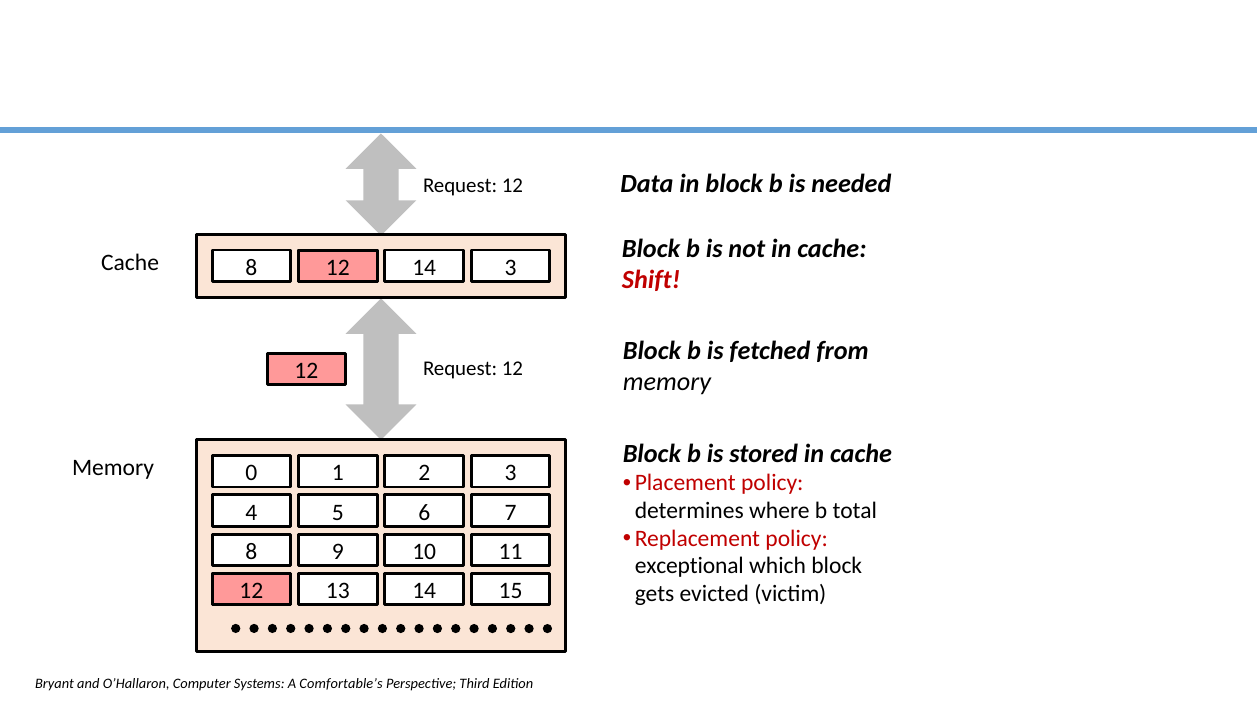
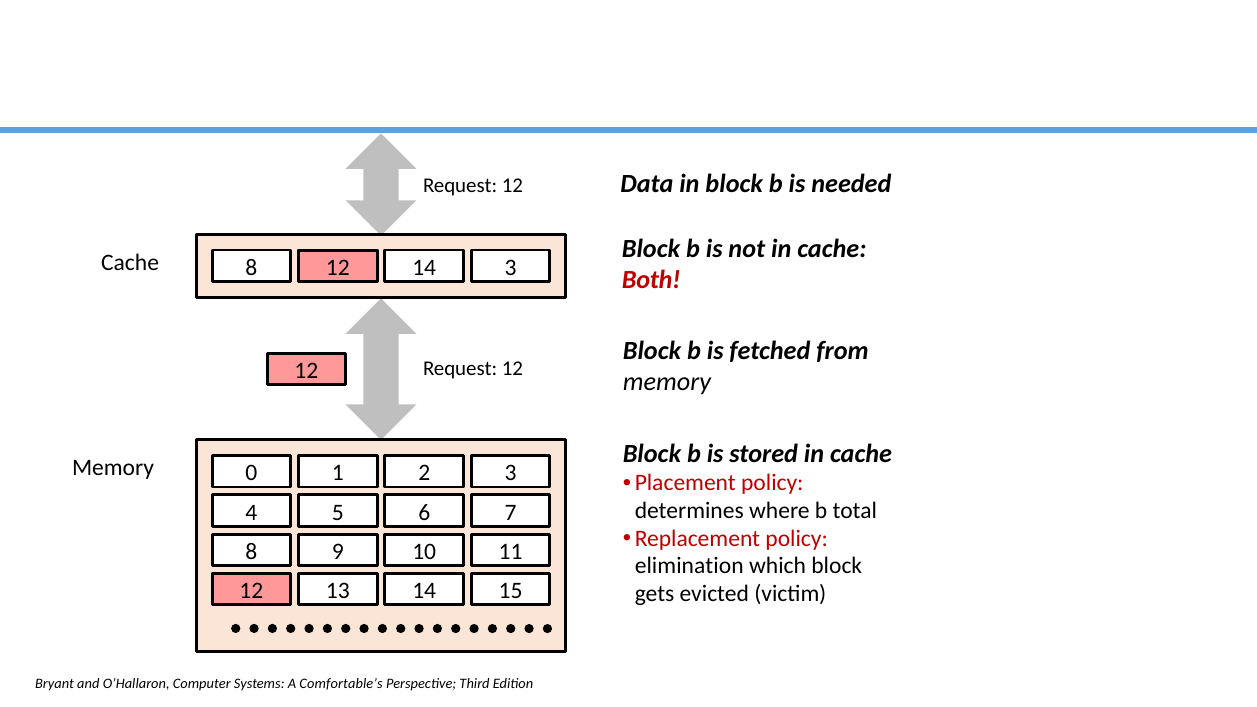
Shift: Shift -> Both
exceptional: exceptional -> elimination
